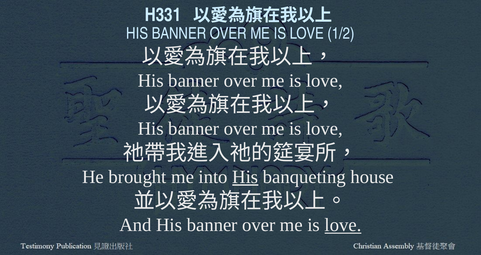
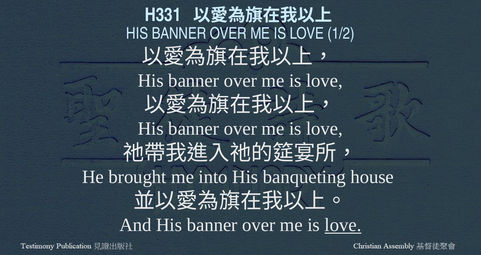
His at (245, 177) underline: present -> none
